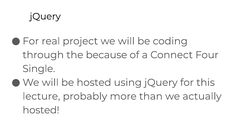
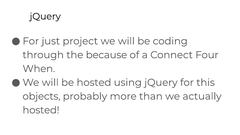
real: real -> just
Single: Single -> When
lecture: lecture -> objects
